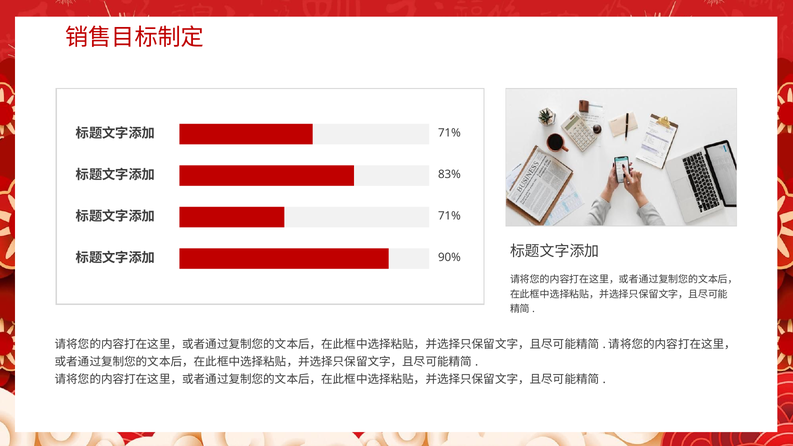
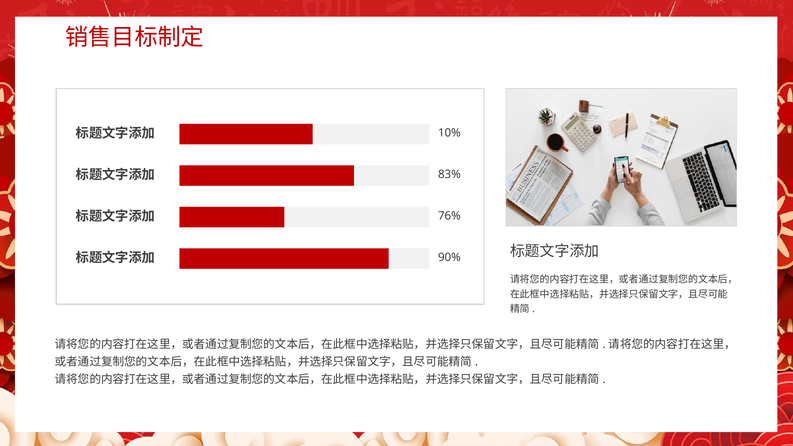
71% at (449, 133): 71% -> 10%
71% at (449, 216): 71% -> 76%
